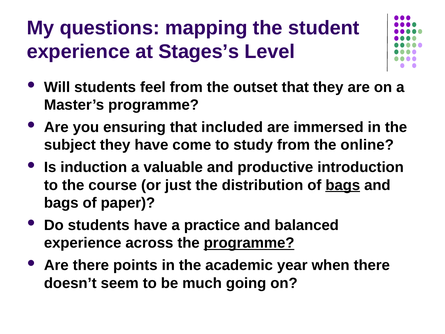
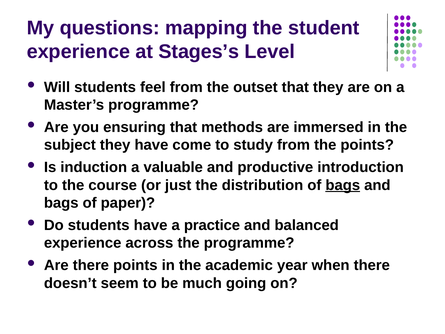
included: included -> methods
the online: online -> points
programme at (249, 243) underline: present -> none
